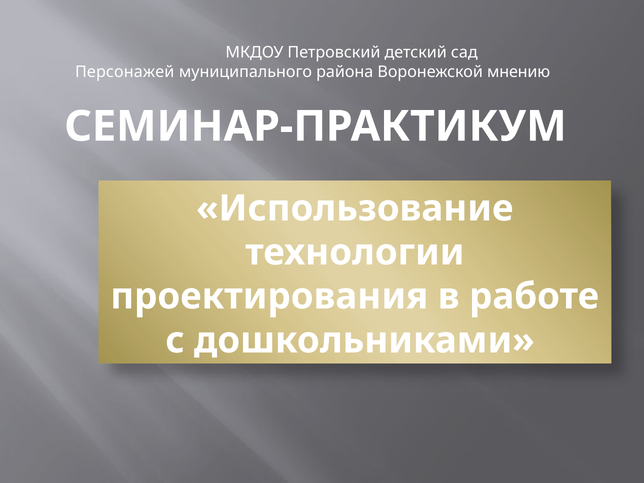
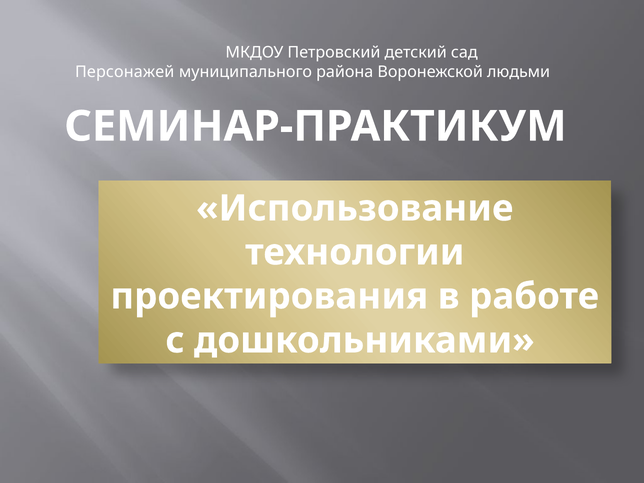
мнению: мнению -> людьми
